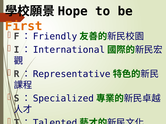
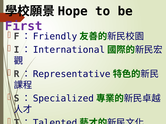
First colour: orange -> purple
